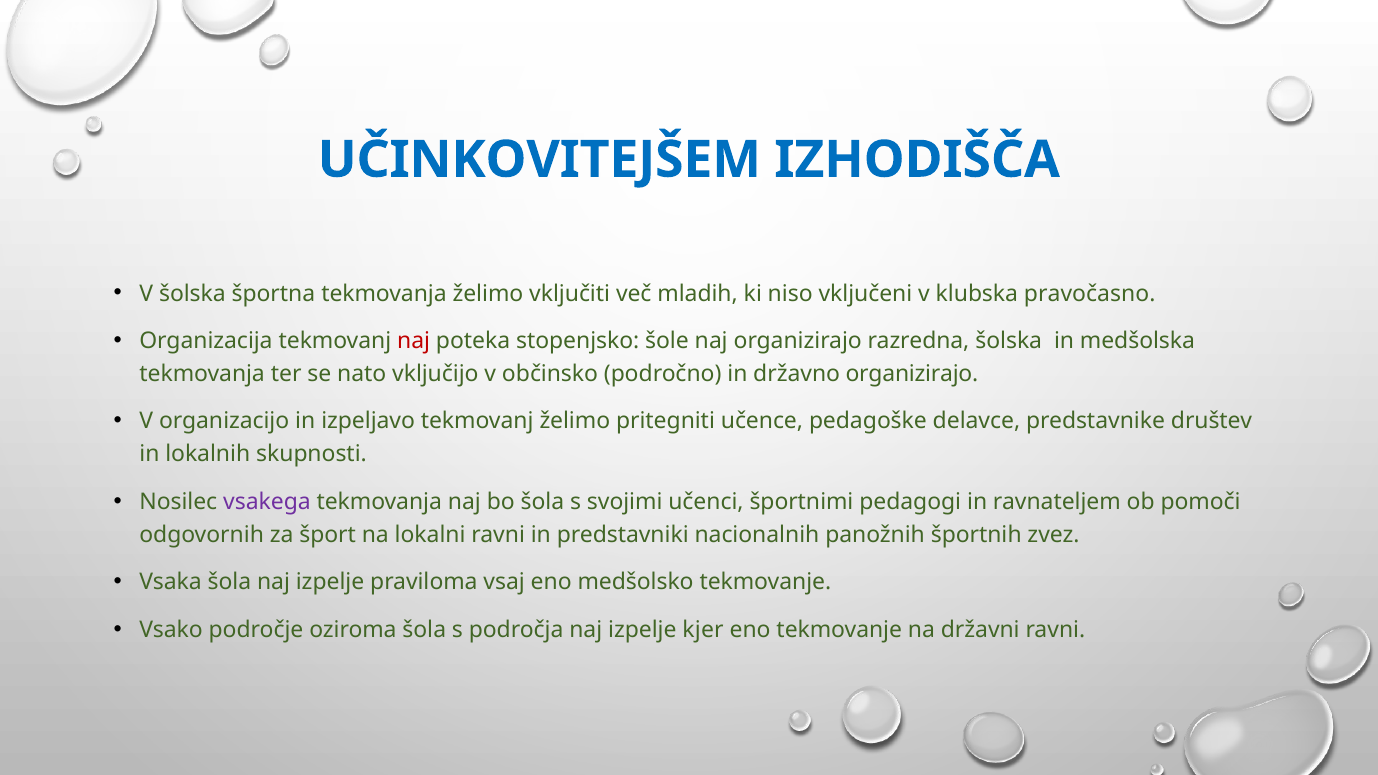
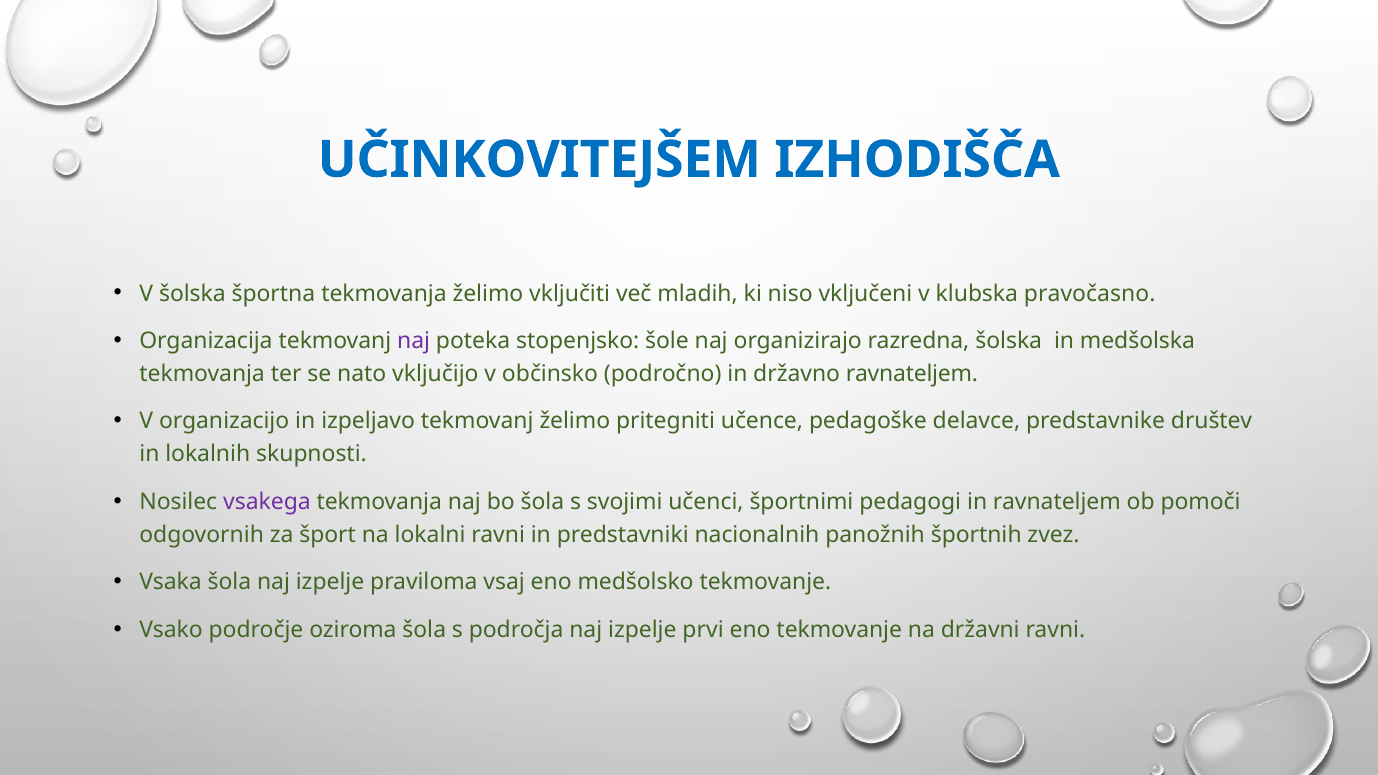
naj at (414, 341) colour: red -> purple
državno organizirajo: organizirajo -> ravnateljem
kjer: kjer -> prvi
